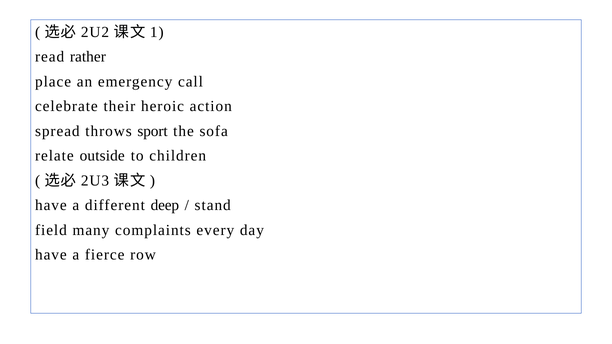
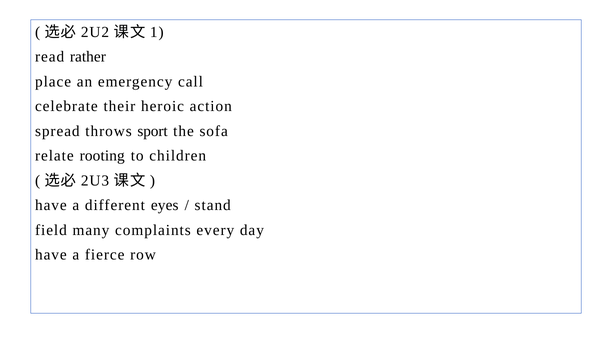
outside: outside -> rooting
deep: deep -> eyes
